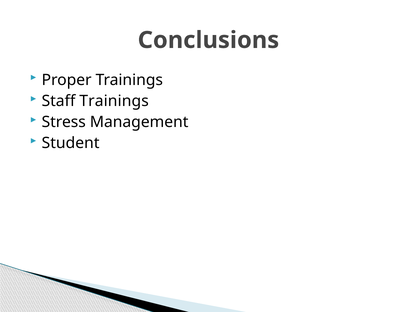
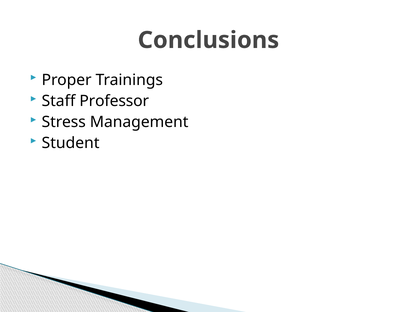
Staff Trainings: Trainings -> Professor
